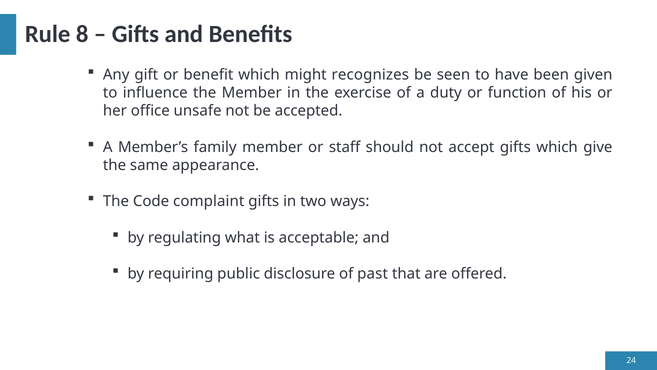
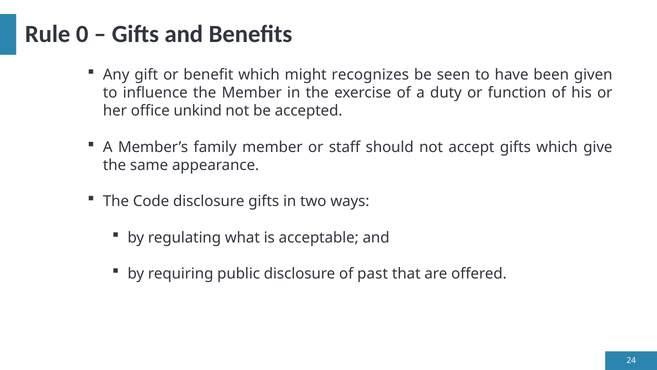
8: 8 -> 0
unsafe: unsafe -> unkind
Code complaint: complaint -> disclosure
